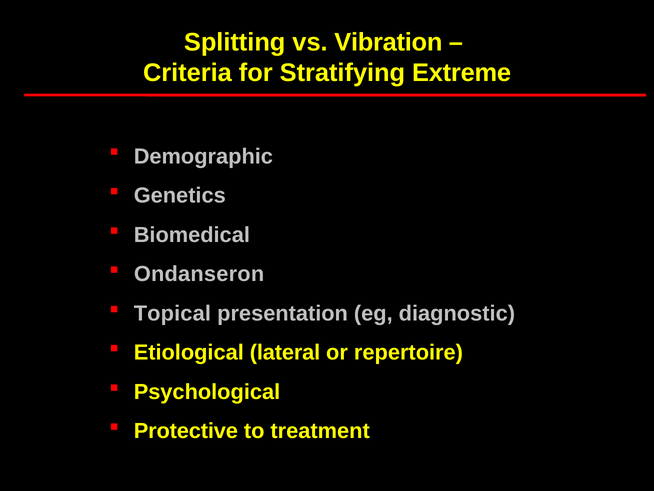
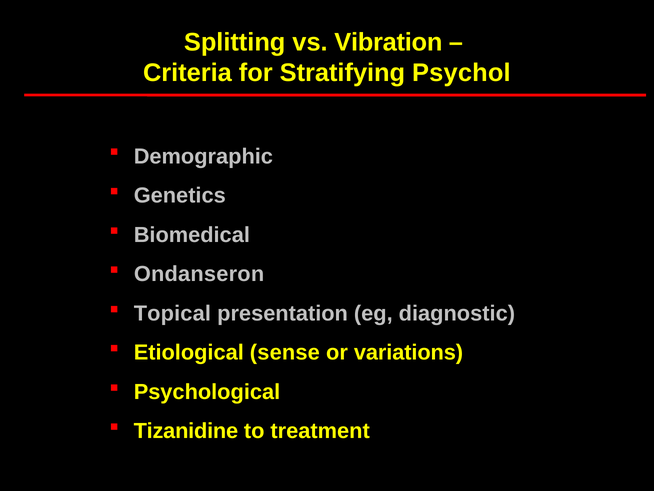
Extreme: Extreme -> Psychol
lateral: lateral -> sense
repertoire: repertoire -> variations
Protective: Protective -> Tizanidine
